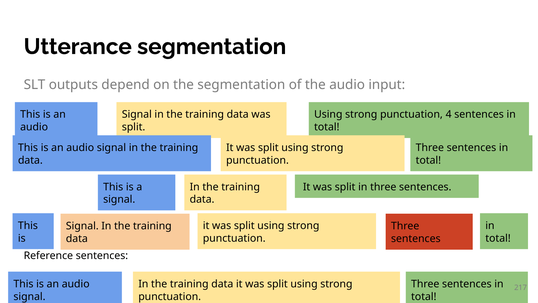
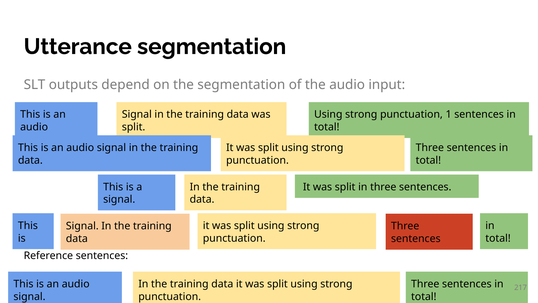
4: 4 -> 1
